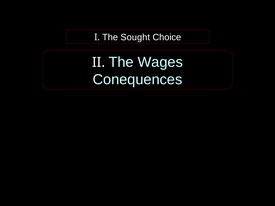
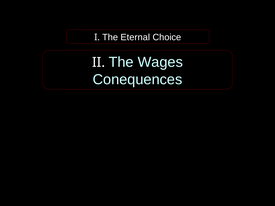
Sought: Sought -> Eternal
